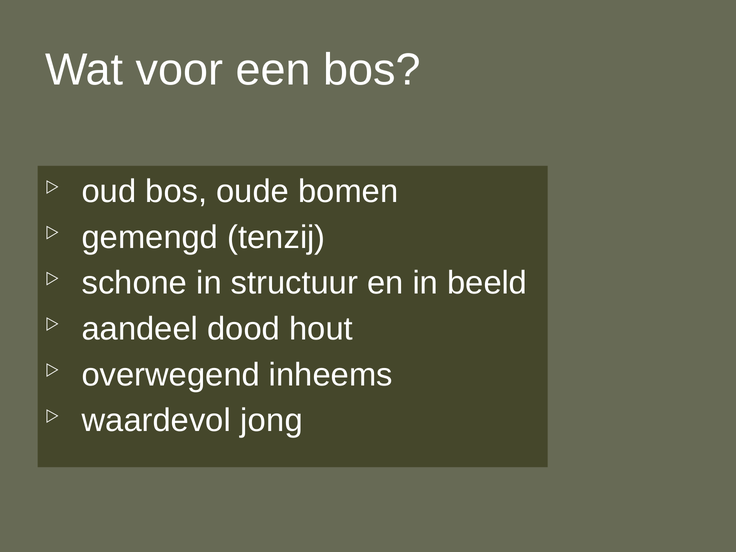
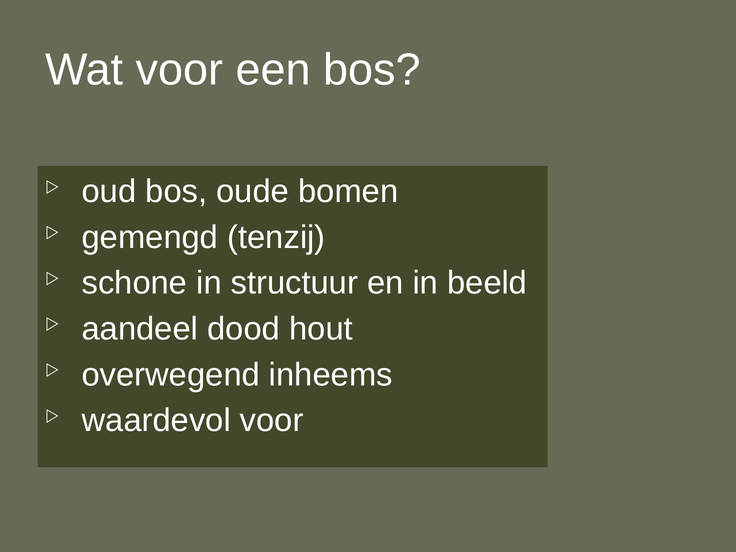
waardevol jong: jong -> voor
